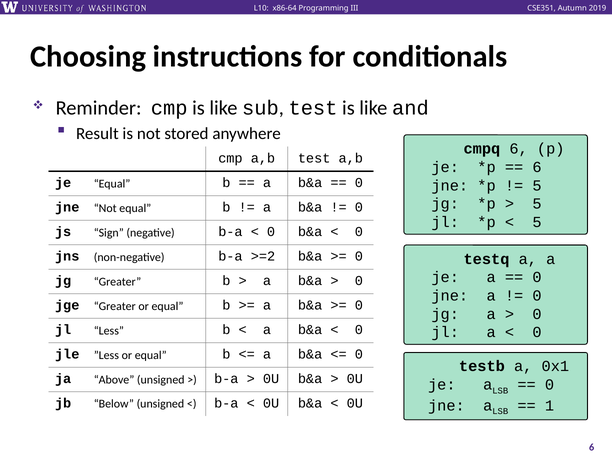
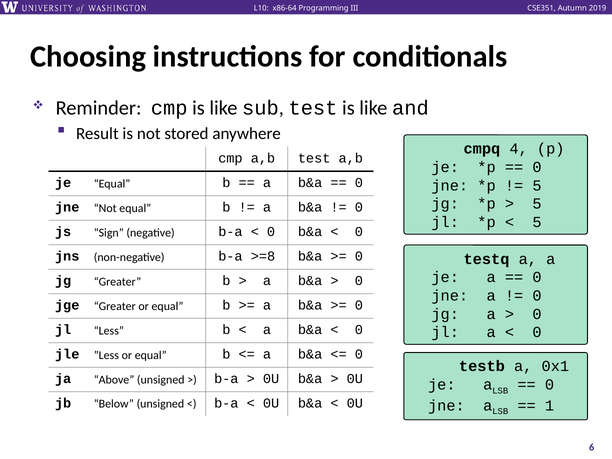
cmpq 6: 6 -> 4
6 at (537, 167): 6 -> 0
>=2: >=2 -> >=8
